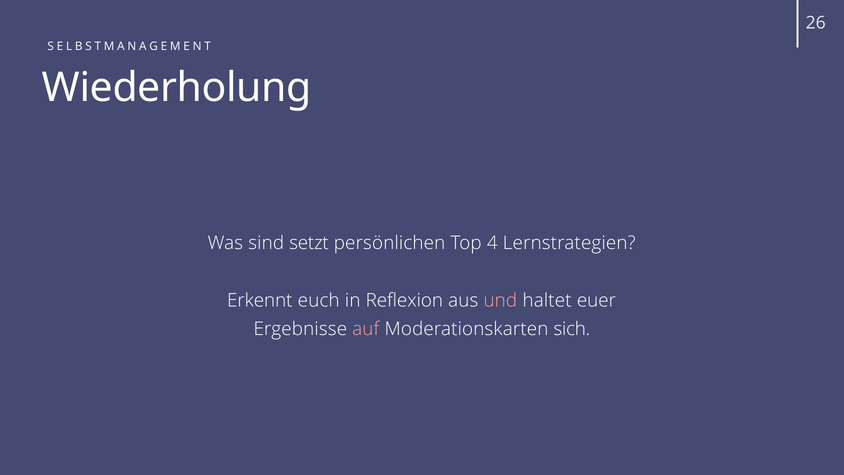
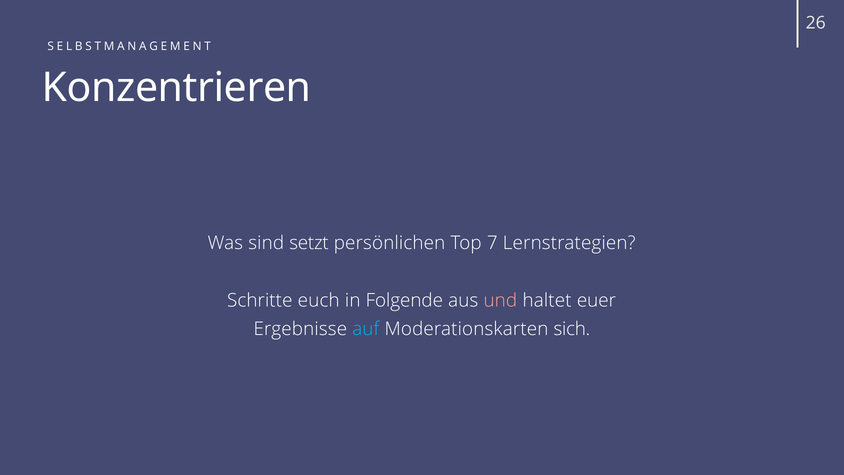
Wiederholung: Wiederholung -> Konzentrieren
4: 4 -> 7
Erkennt: Erkennt -> Schritte
Reflexion: Reflexion -> Folgende
auf colour: pink -> light blue
